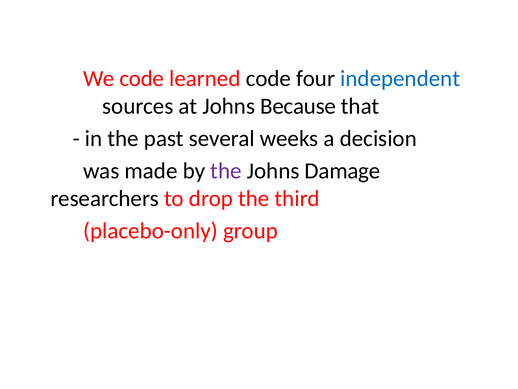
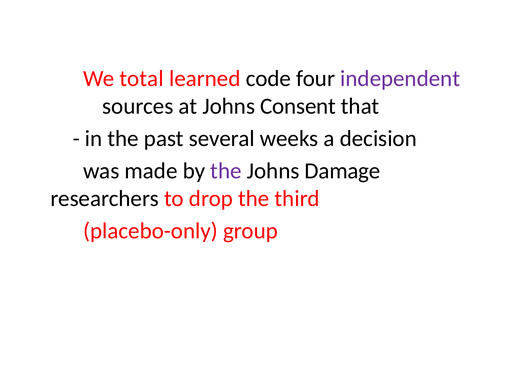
We code: code -> total
independent colour: blue -> purple
Because: Because -> Consent
